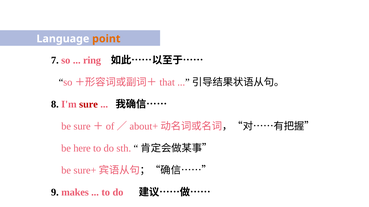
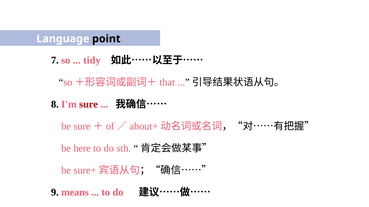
point colour: orange -> black
ring: ring -> tidy
makes: makes -> means
